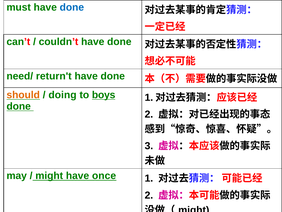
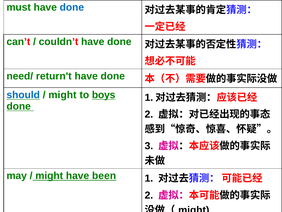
should colour: orange -> blue
doing at (62, 95): doing -> might
once: once -> been
